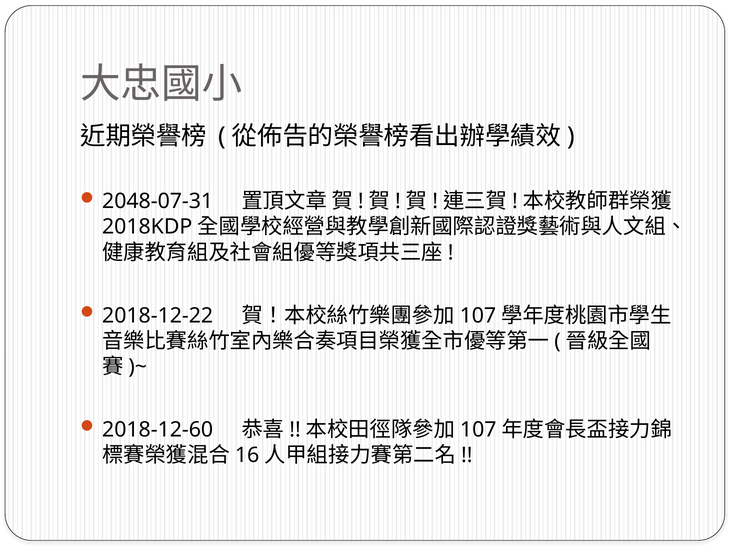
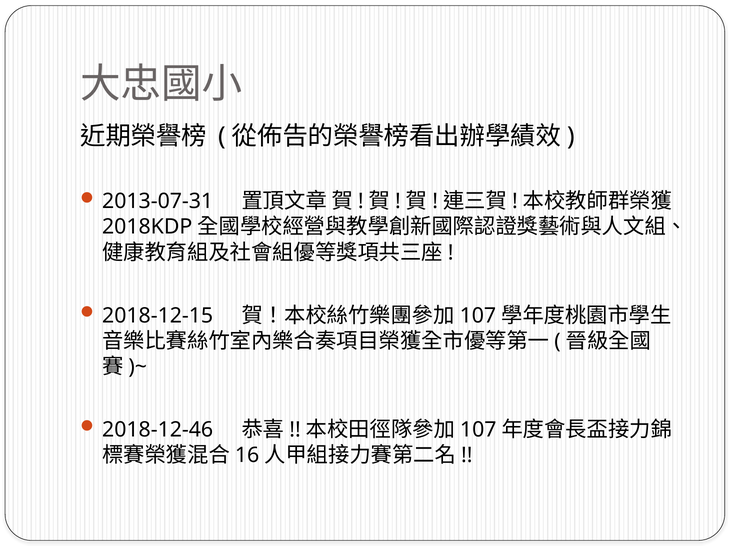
2048-07-31: 2048-07-31 -> 2013-07-31
2018-12-22: 2018-12-22 -> 2018-12-15
2018-12-60: 2018-12-60 -> 2018-12-46
